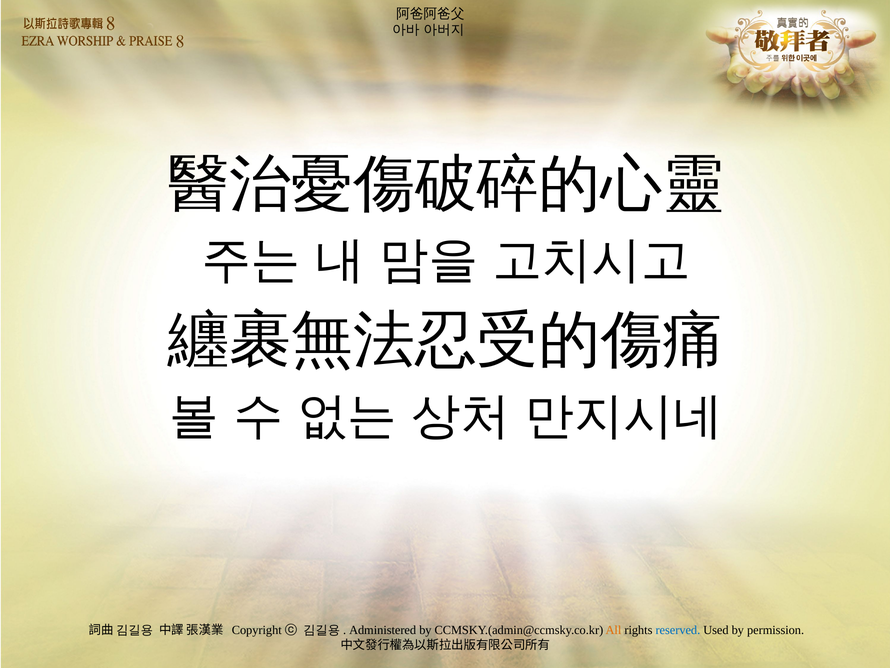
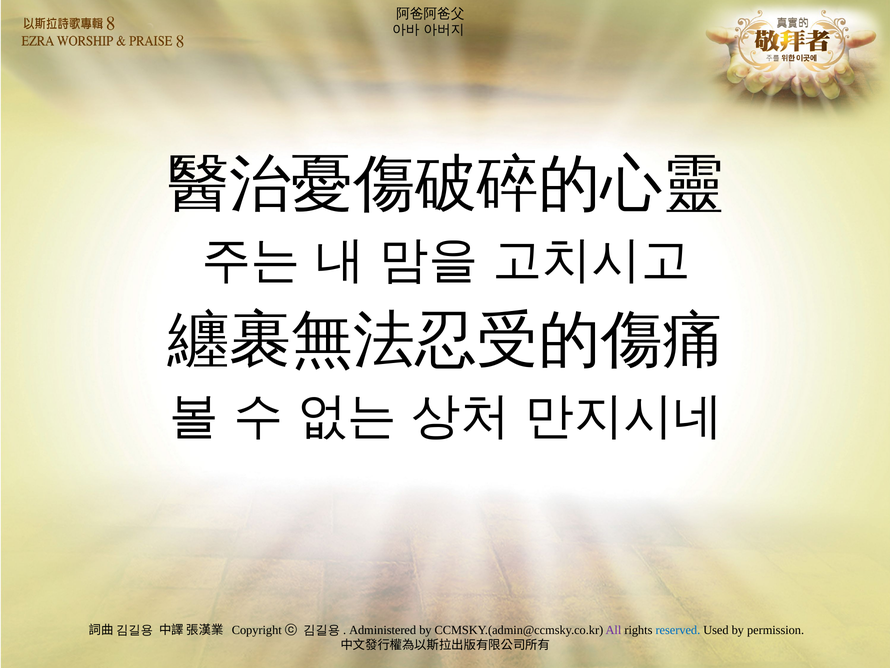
All colour: orange -> purple
